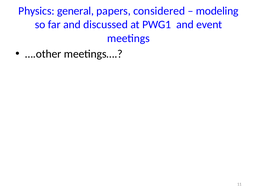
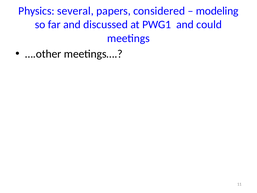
general: general -> several
event: event -> could
